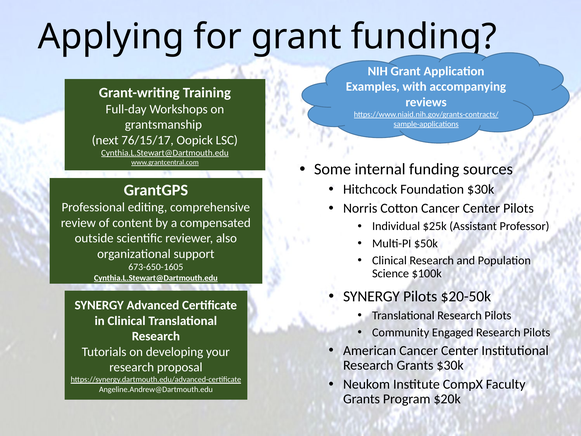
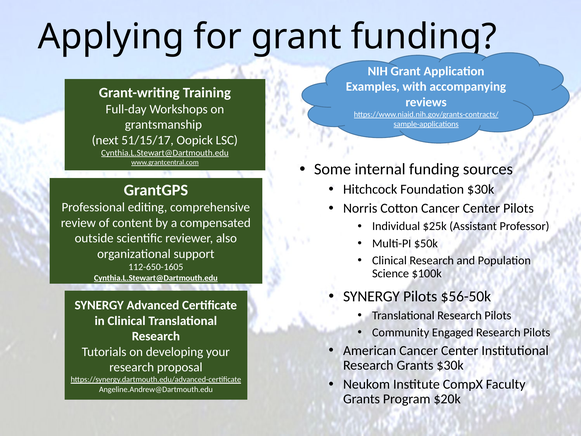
76/15/17: 76/15/17 -> 51/15/17
673-650-1605: 673-650-1605 -> 112-650-1605
$20-50k: $20-50k -> $56-50k
